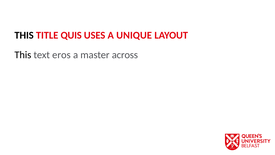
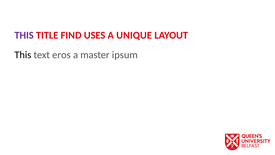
THIS at (24, 35) colour: black -> purple
QUIS: QUIS -> FIND
across: across -> ipsum
